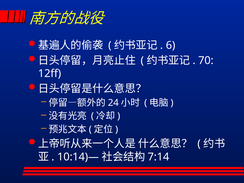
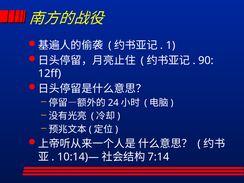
6: 6 -> 1
70: 70 -> 90
